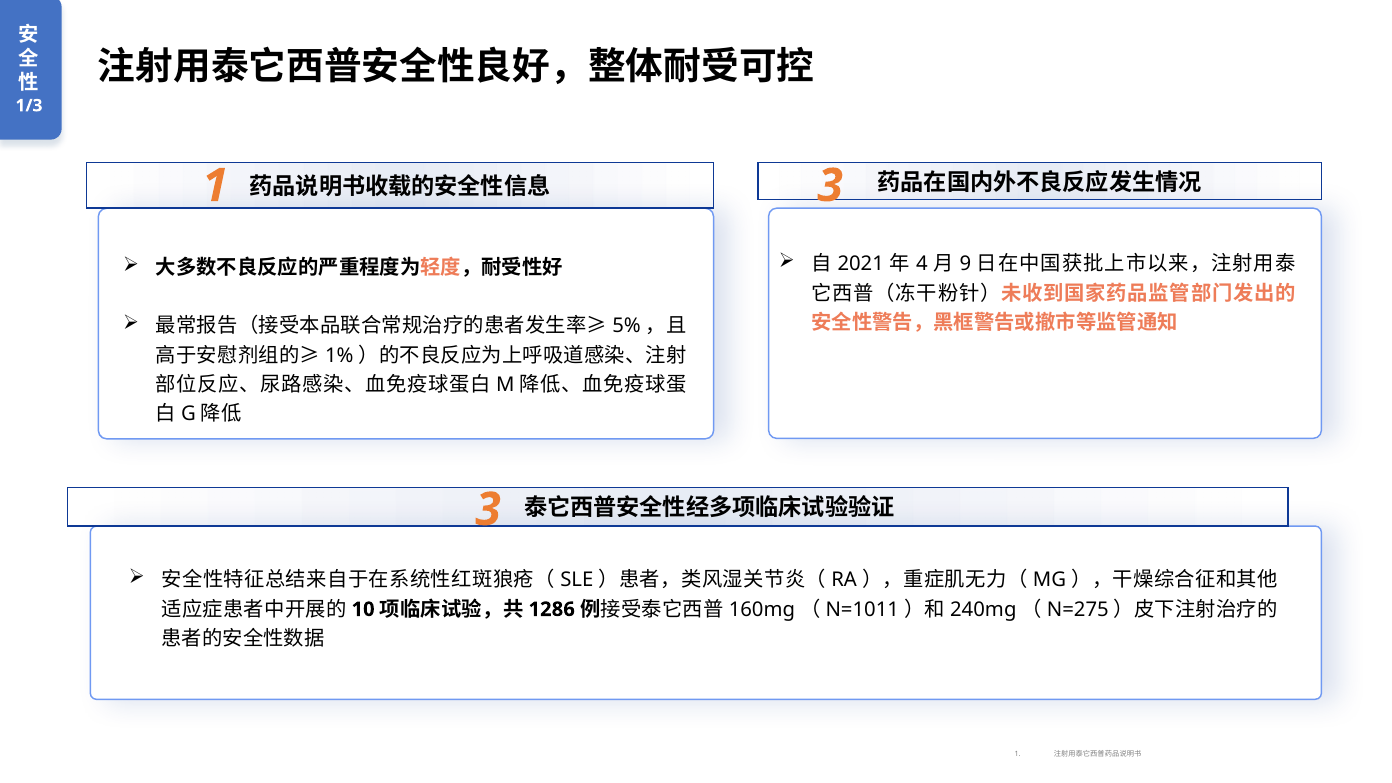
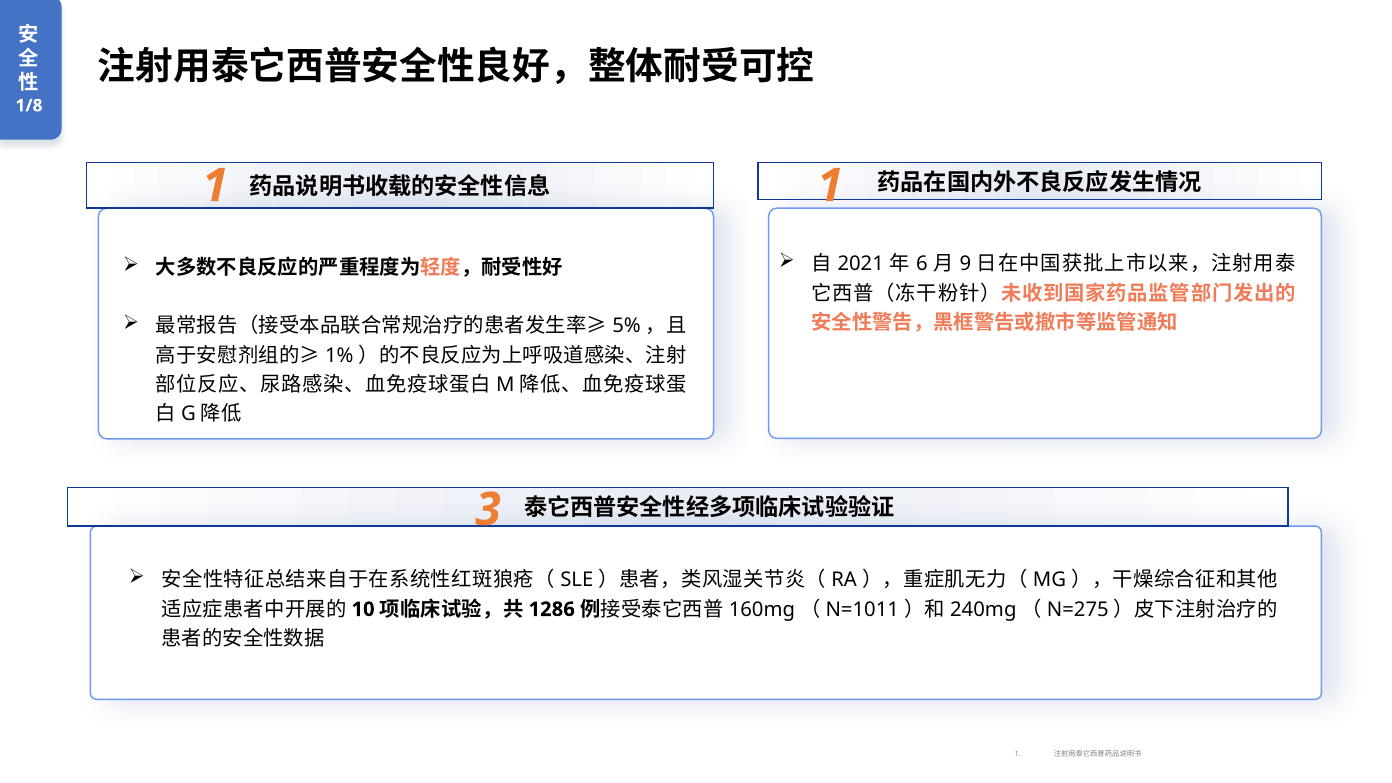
1/3: 1/3 -> 1/8
3 at (830, 186): 3 -> 1
4: 4 -> 6
